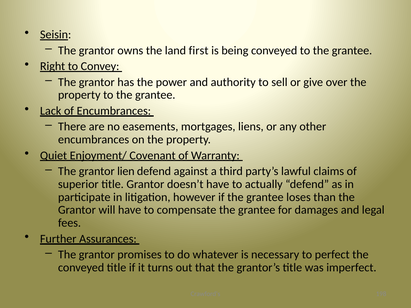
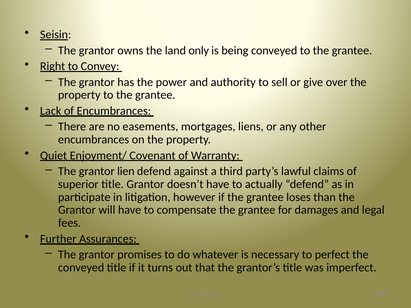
first: first -> only
